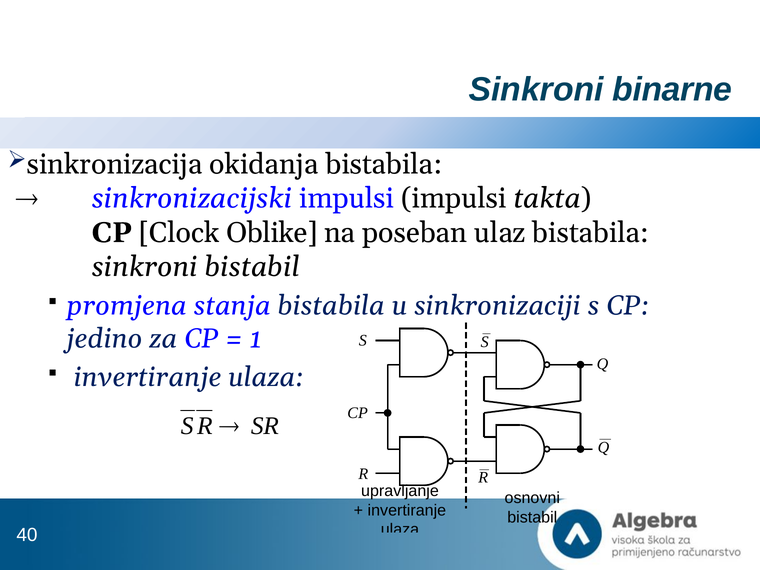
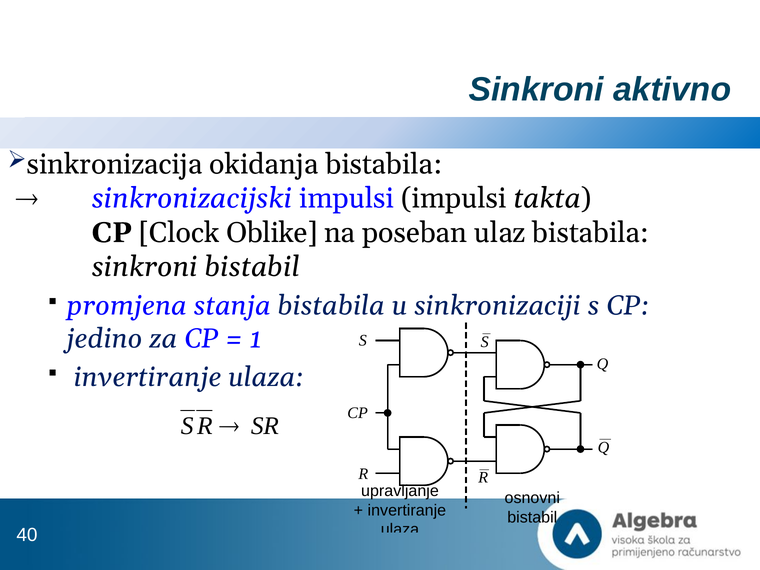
binarne: binarne -> aktivno
